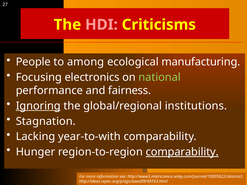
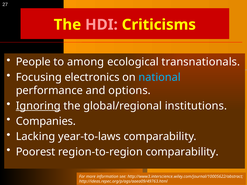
manufacturing: manufacturing -> transnationals
national colour: light green -> light blue
fairness: fairness -> options
Stagnation: Stagnation -> Companies
year-to-with: year-to-with -> year-to-laws
Hunger: Hunger -> Poorest
comparability at (182, 152) underline: present -> none
